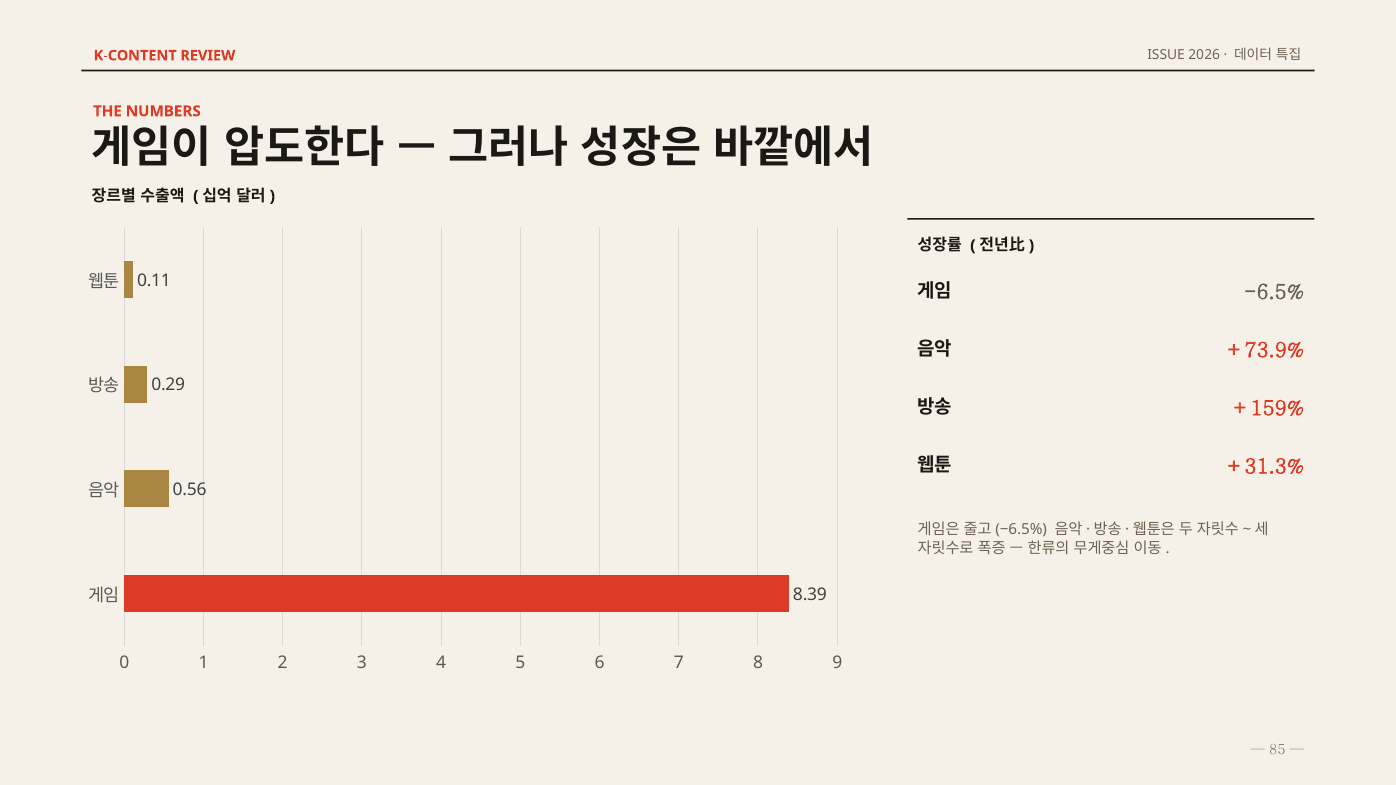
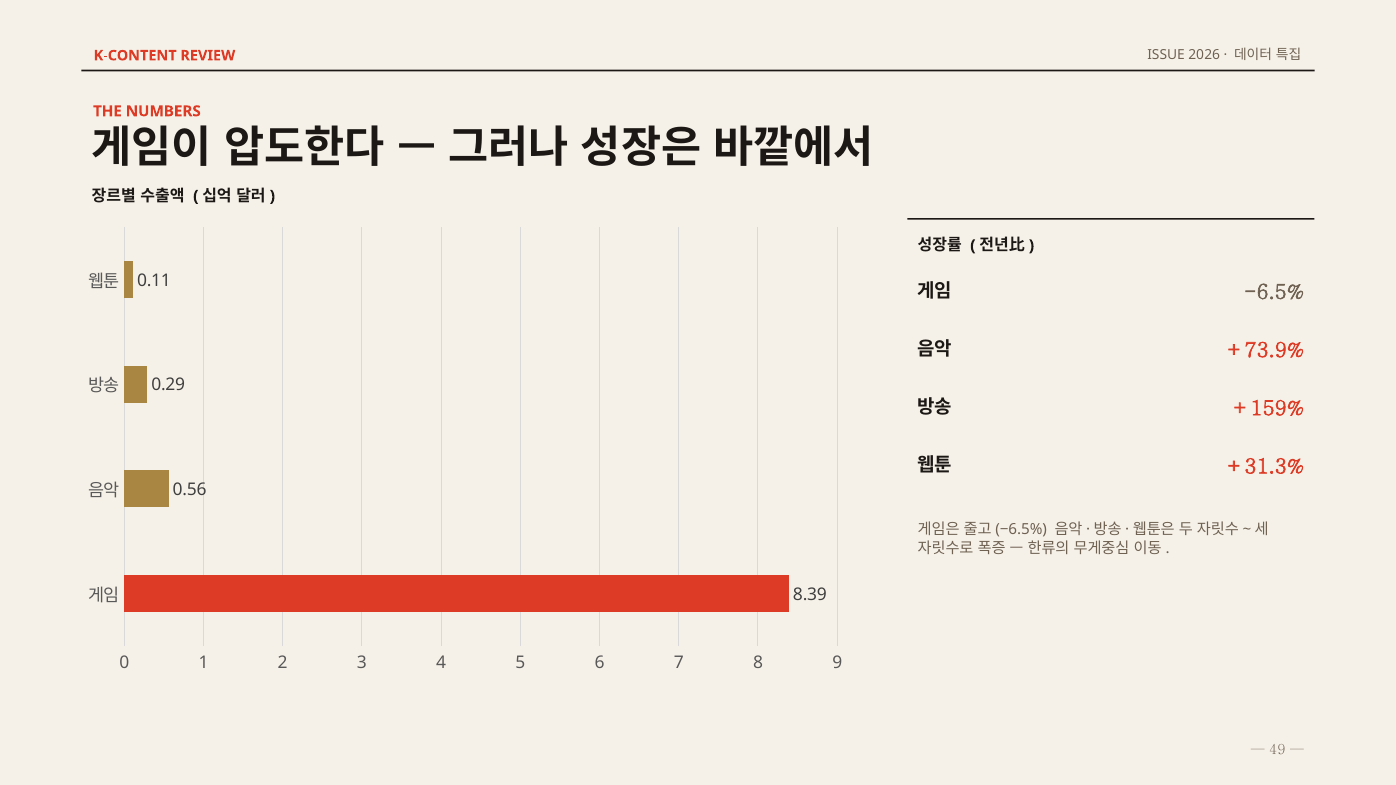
85: 85 -> 49
